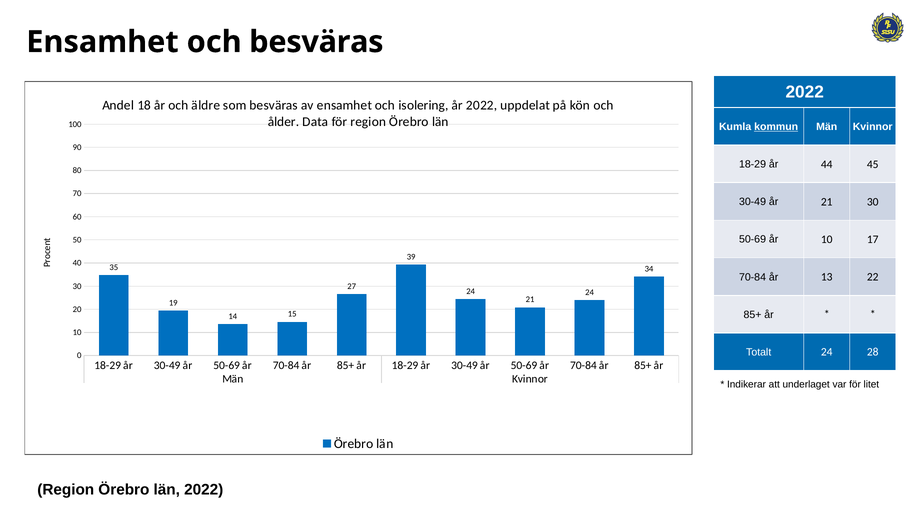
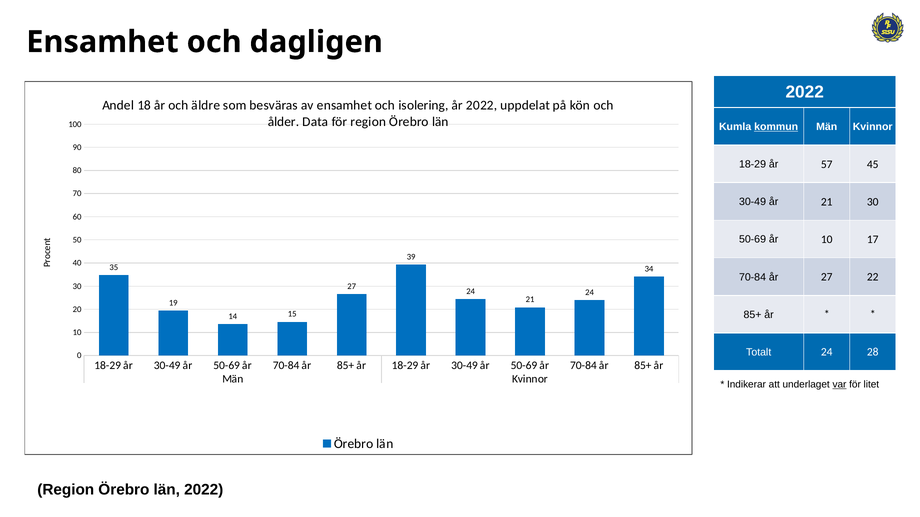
och besväras: besväras -> dagligen
44: 44 -> 57
år 13: 13 -> 27
var underline: none -> present
